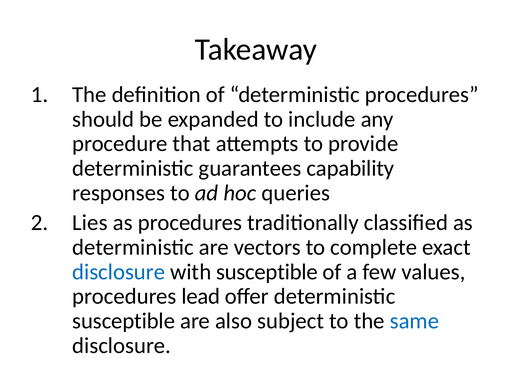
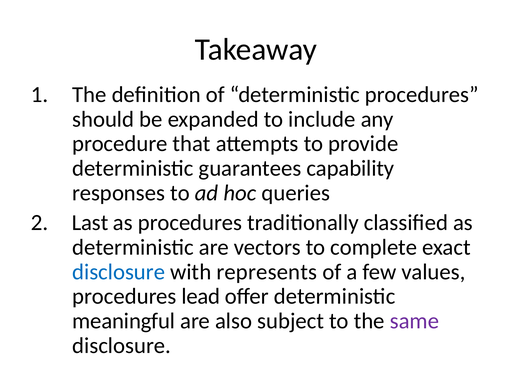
Lies: Lies -> Last
with susceptible: susceptible -> represents
susceptible at (124, 321): susceptible -> meaningful
same colour: blue -> purple
